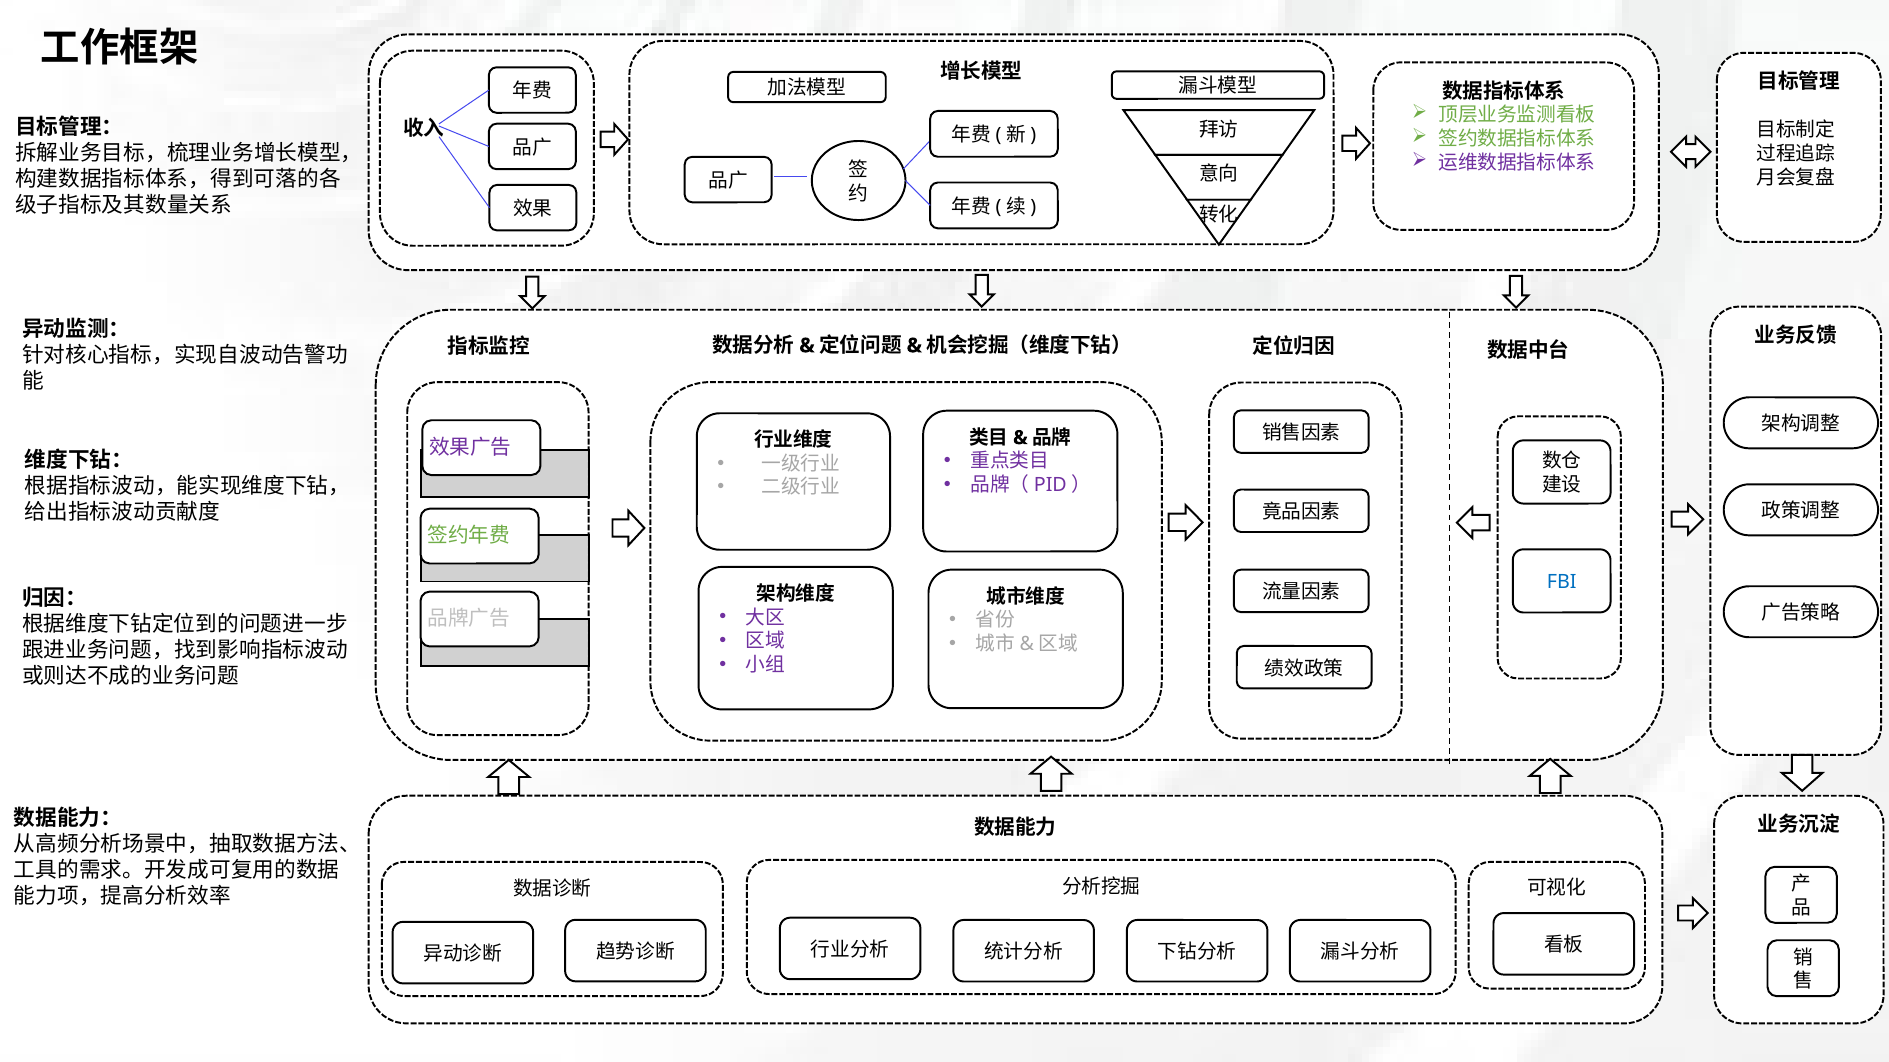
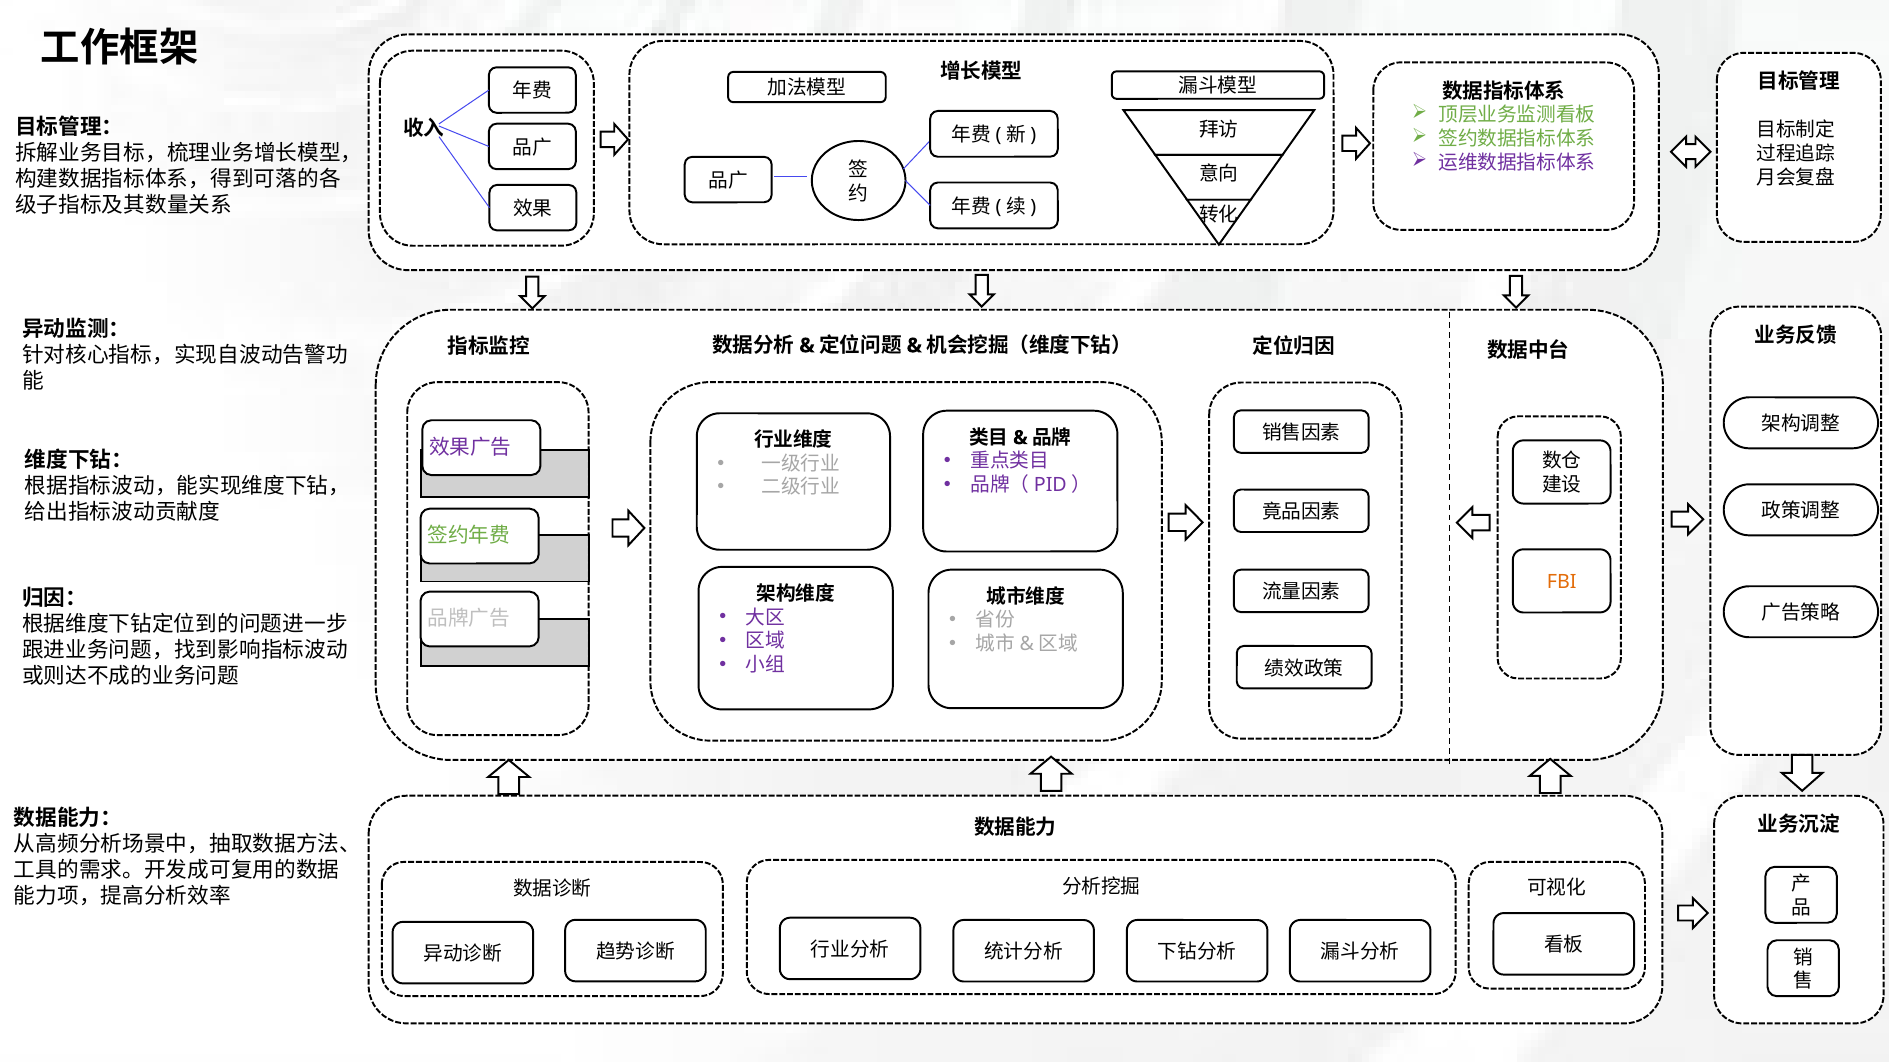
FBI colour: blue -> orange
